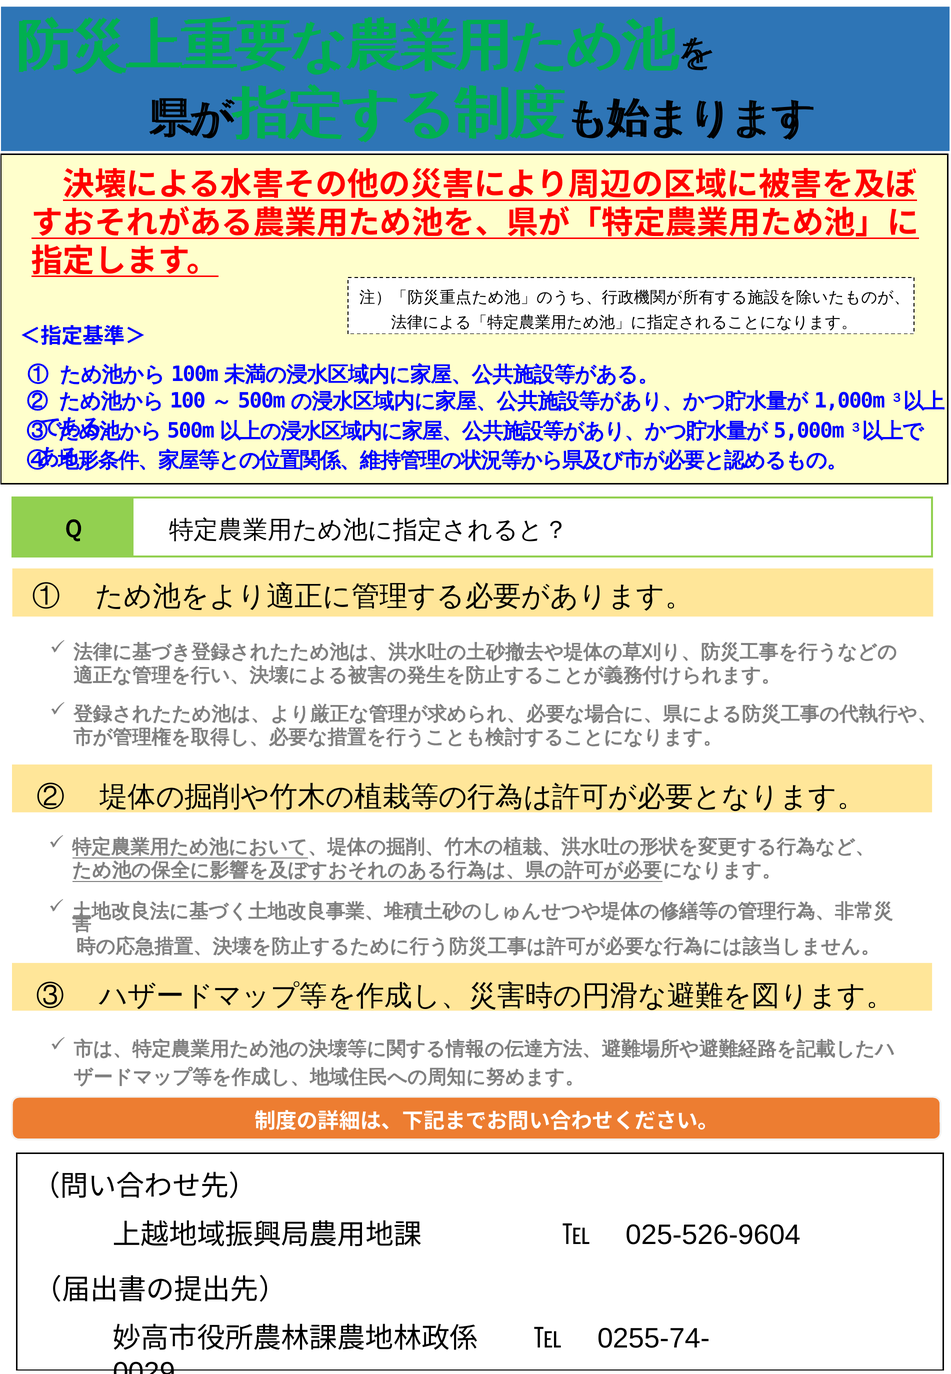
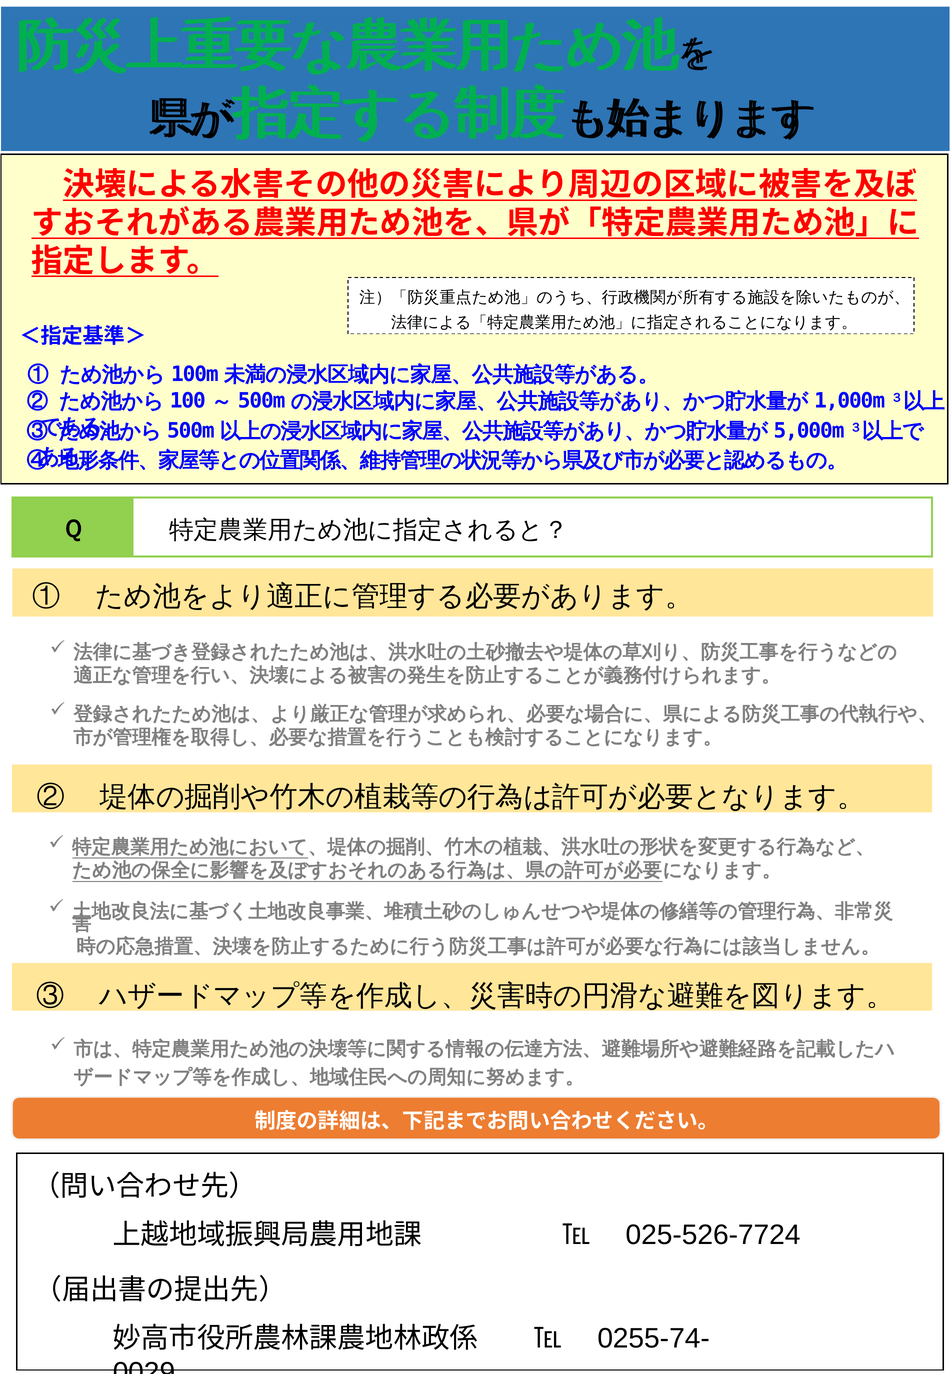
025-526-9604: 025-526-9604 -> 025-526-7724
